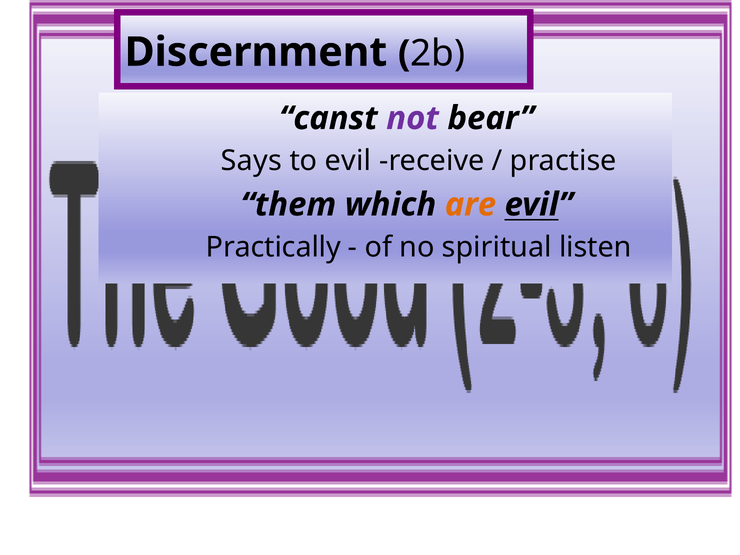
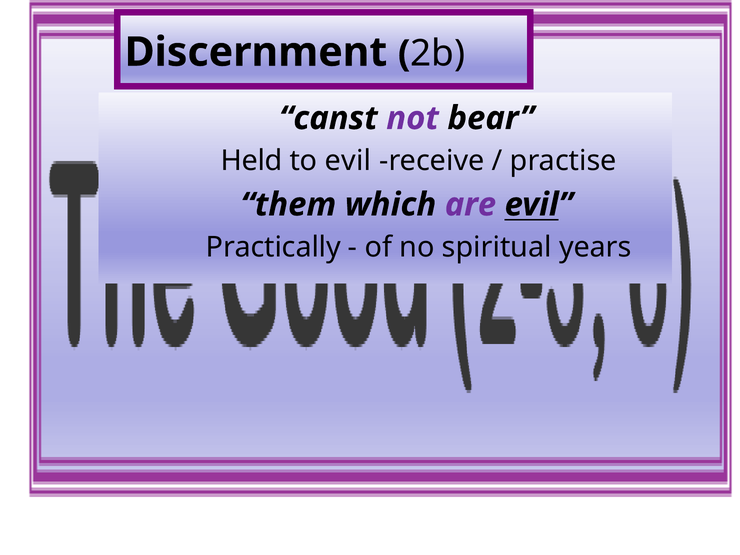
Says: Says -> Held
are colour: orange -> purple
listen: listen -> years
